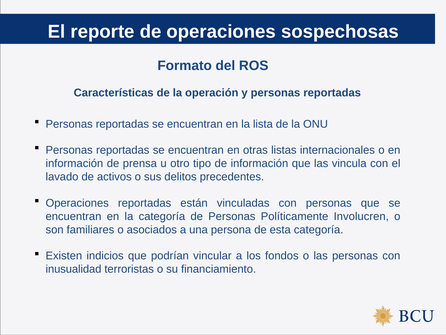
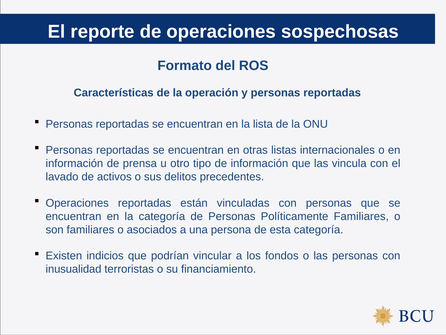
Políticamente Involucren: Involucren -> Familiares
